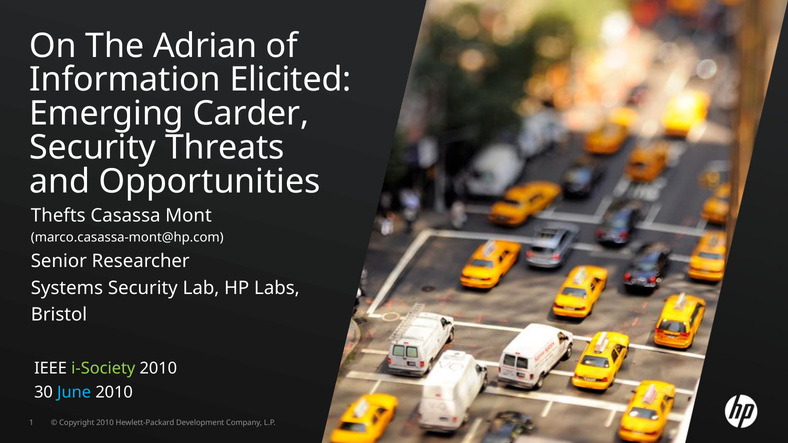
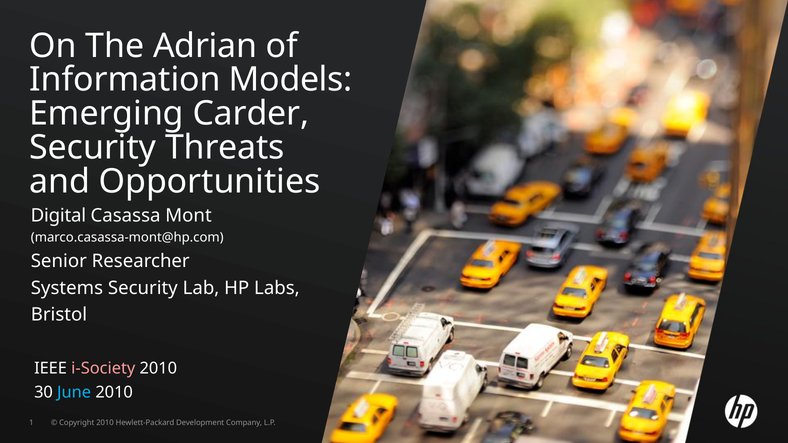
Elicited: Elicited -> Models
Thefts: Thefts -> Digital
i-Society colour: light green -> pink
